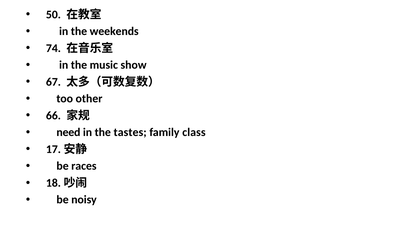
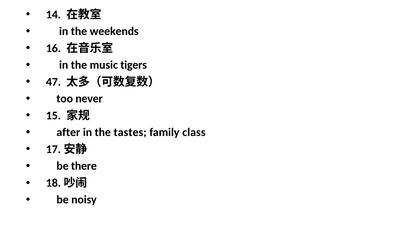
50: 50 -> 14
74: 74 -> 16
show: show -> tigers
67: 67 -> 47
other: other -> never
66: 66 -> 15
need: need -> after
races: races -> there
